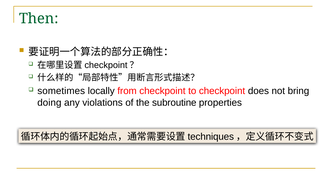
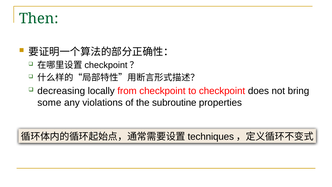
sometimes: sometimes -> decreasing
doing: doing -> some
